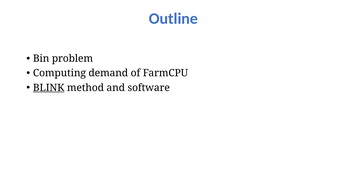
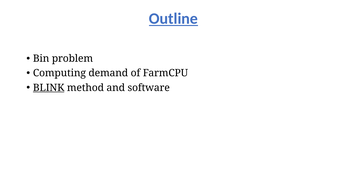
Outline underline: none -> present
